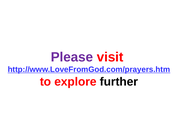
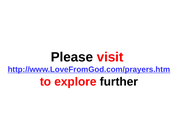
Please colour: purple -> black
